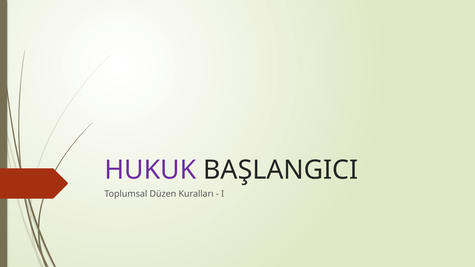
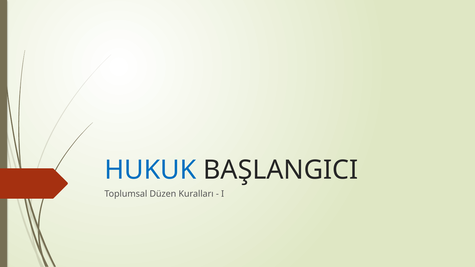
HUKUK colour: purple -> blue
